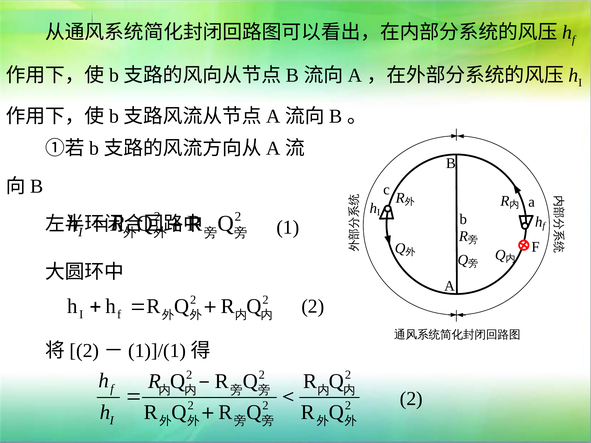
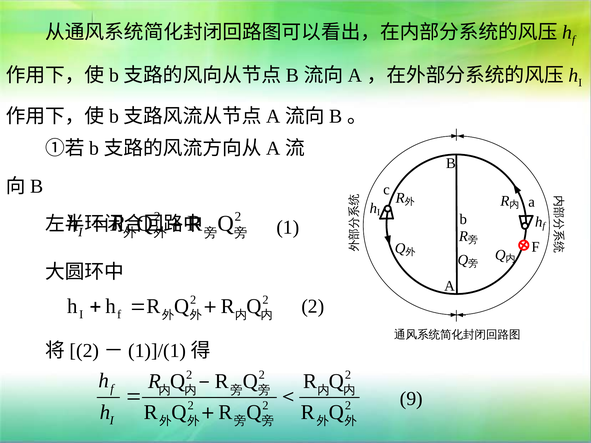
2 at (411, 399): 2 -> 9
